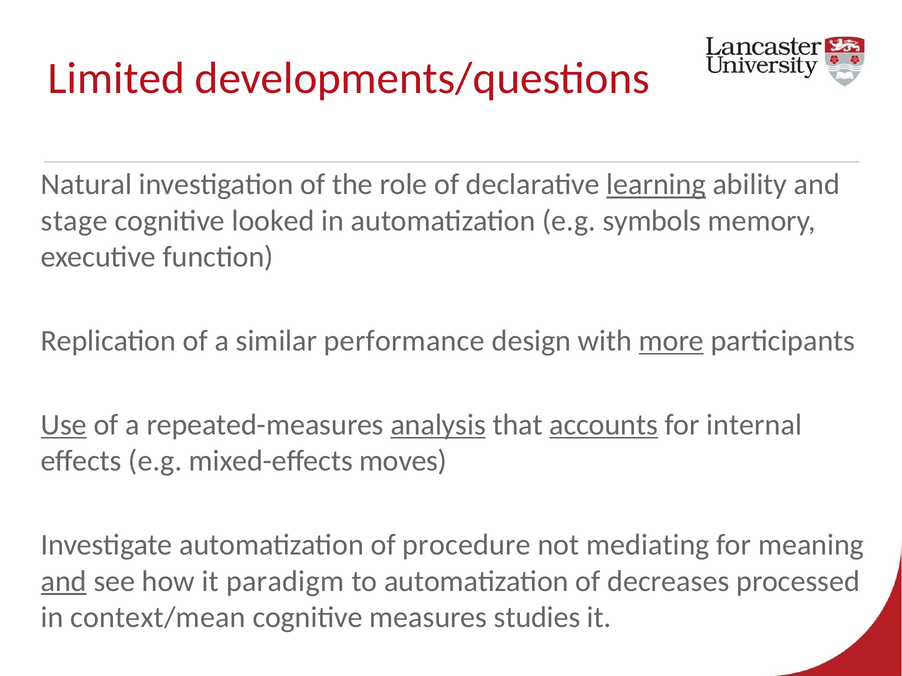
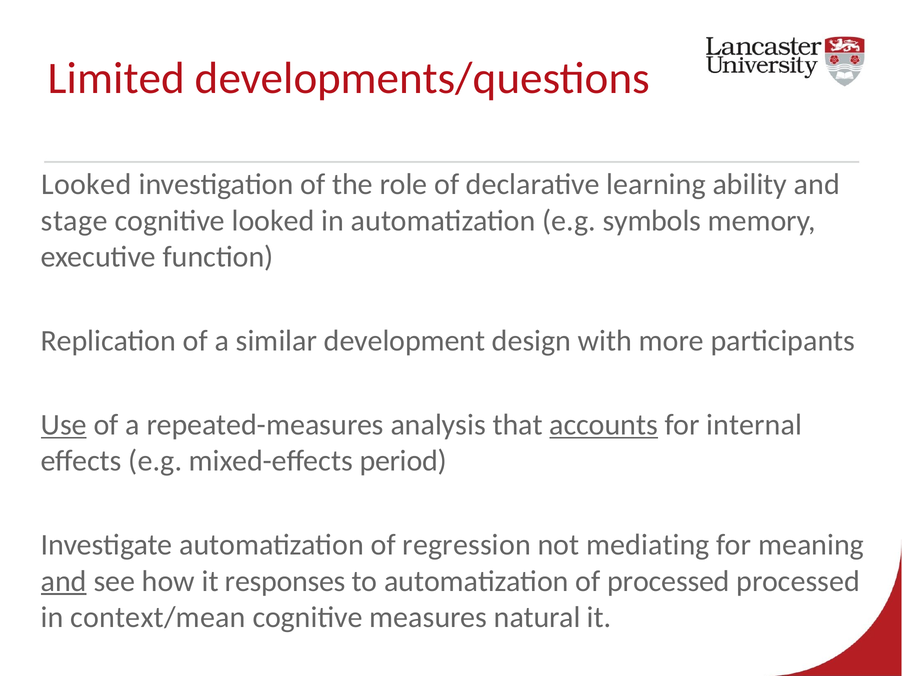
Natural at (86, 185): Natural -> Looked
learning underline: present -> none
performance: performance -> development
more underline: present -> none
analysis underline: present -> none
moves: moves -> period
procedure: procedure -> regression
paradigm: paradigm -> responses
of decreases: decreases -> processed
studies: studies -> natural
